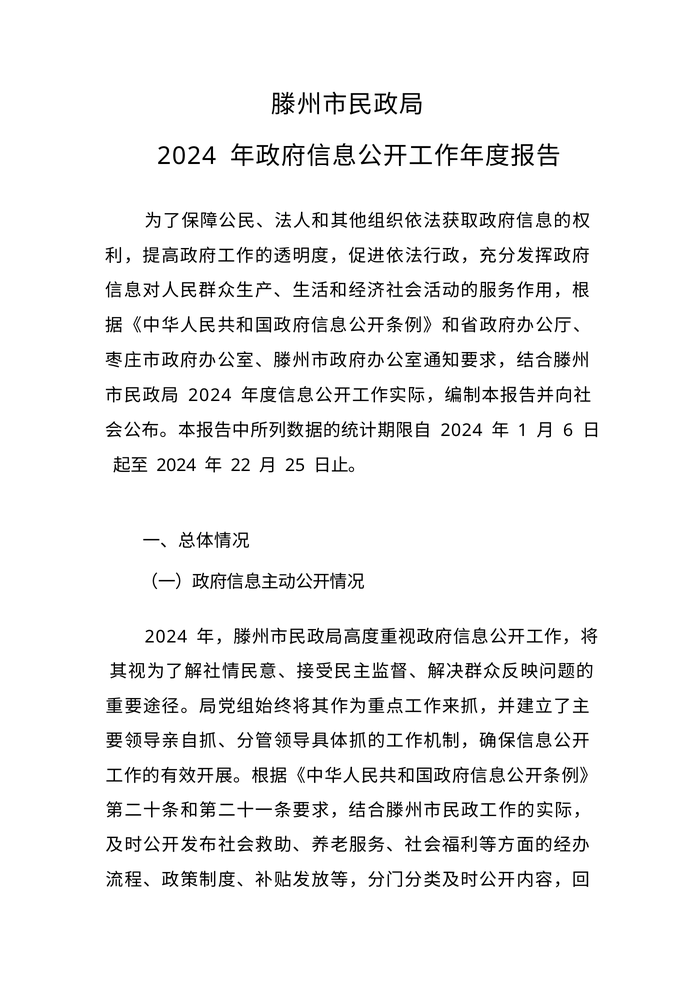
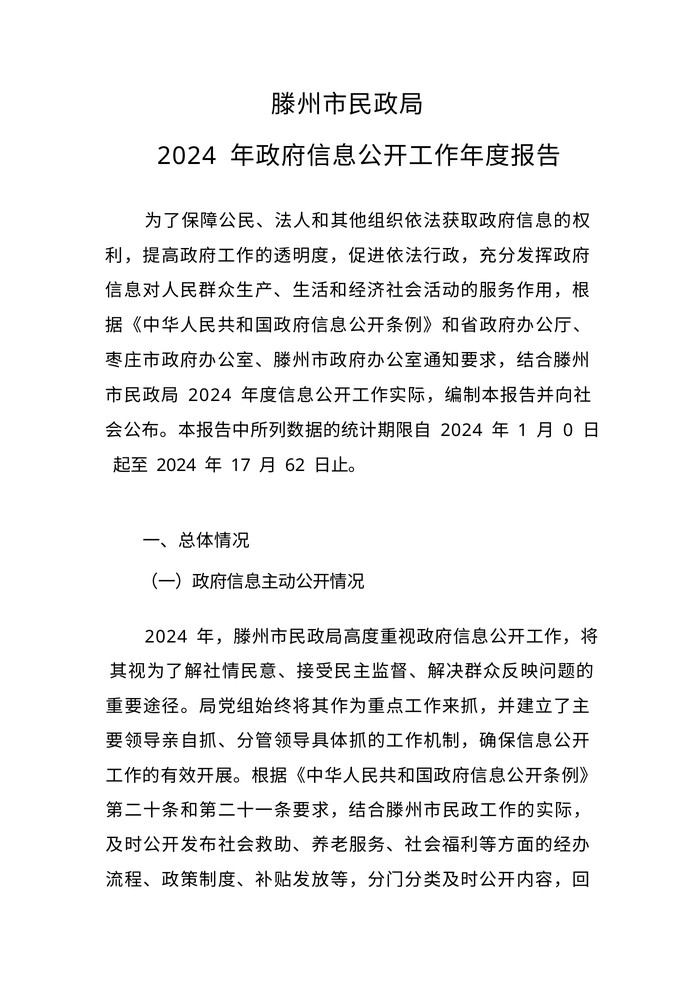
6: 6 -> 0
22: 22 -> 17
25: 25 -> 62
